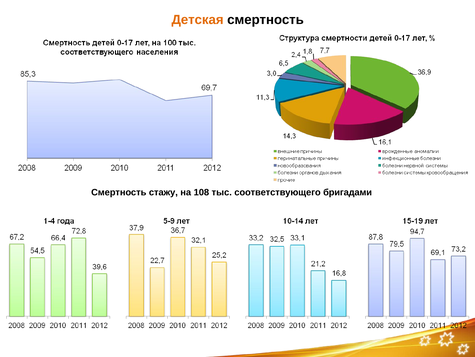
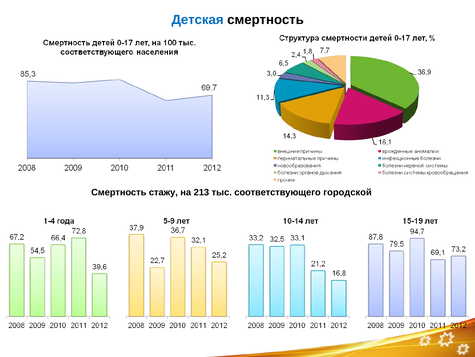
Детская colour: orange -> blue
108: 108 -> 213
бригадами: бригадами -> городской
